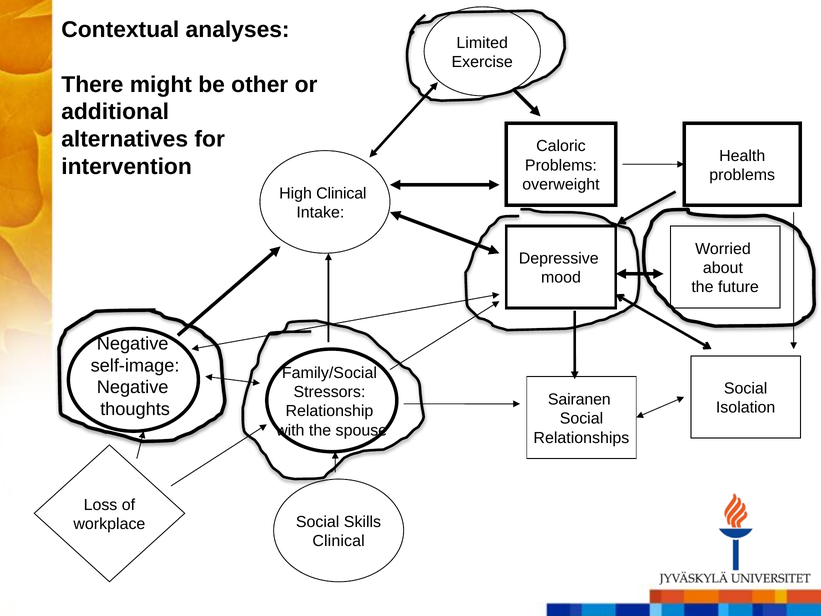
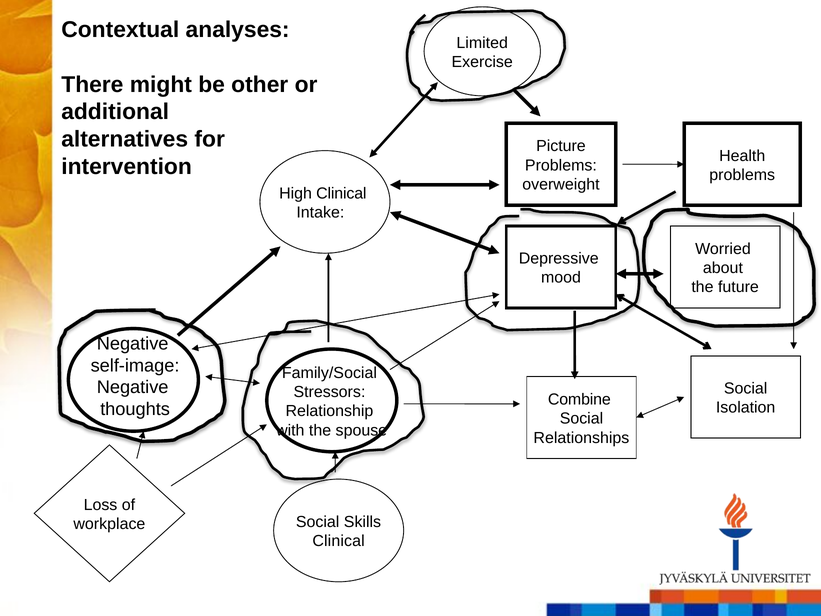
Caloric: Caloric -> Picture
Sairanen: Sairanen -> Combine
